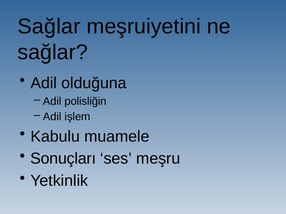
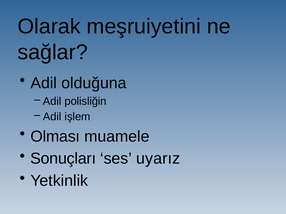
Sağlar at (49, 27): Sağlar -> Olarak
Kabulu: Kabulu -> Olması
meşru: meşru -> uyarız
